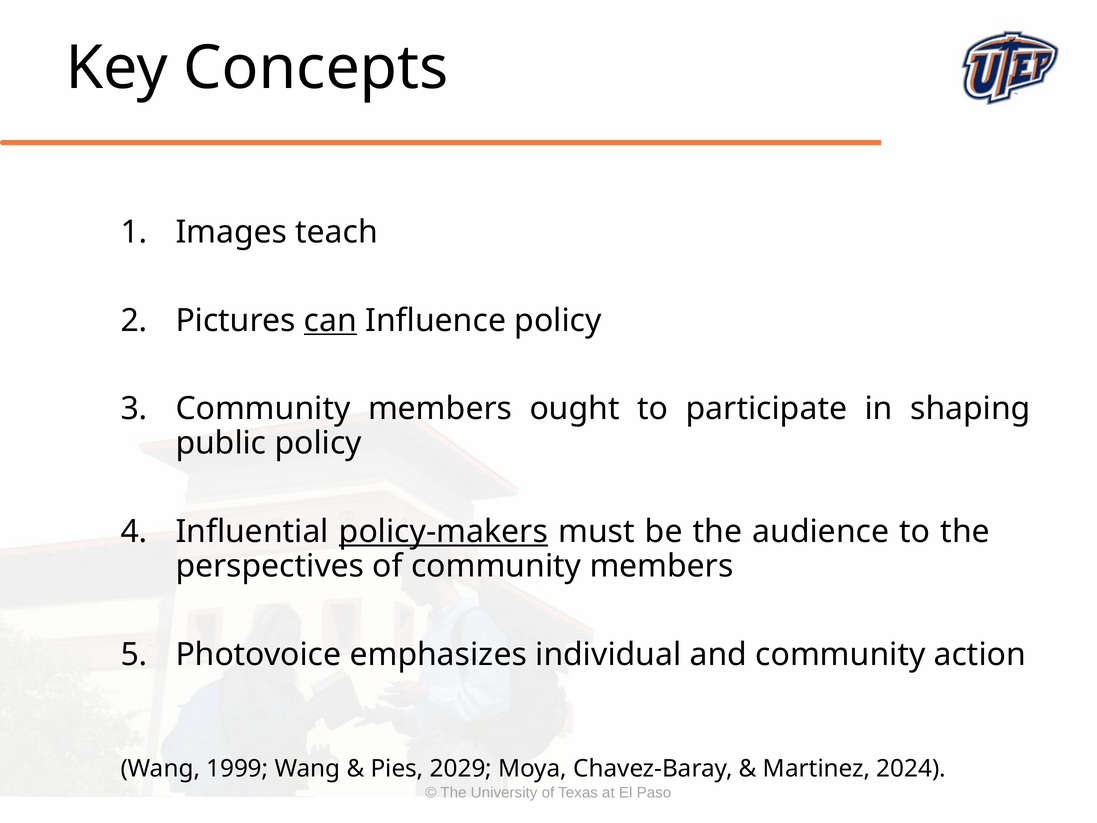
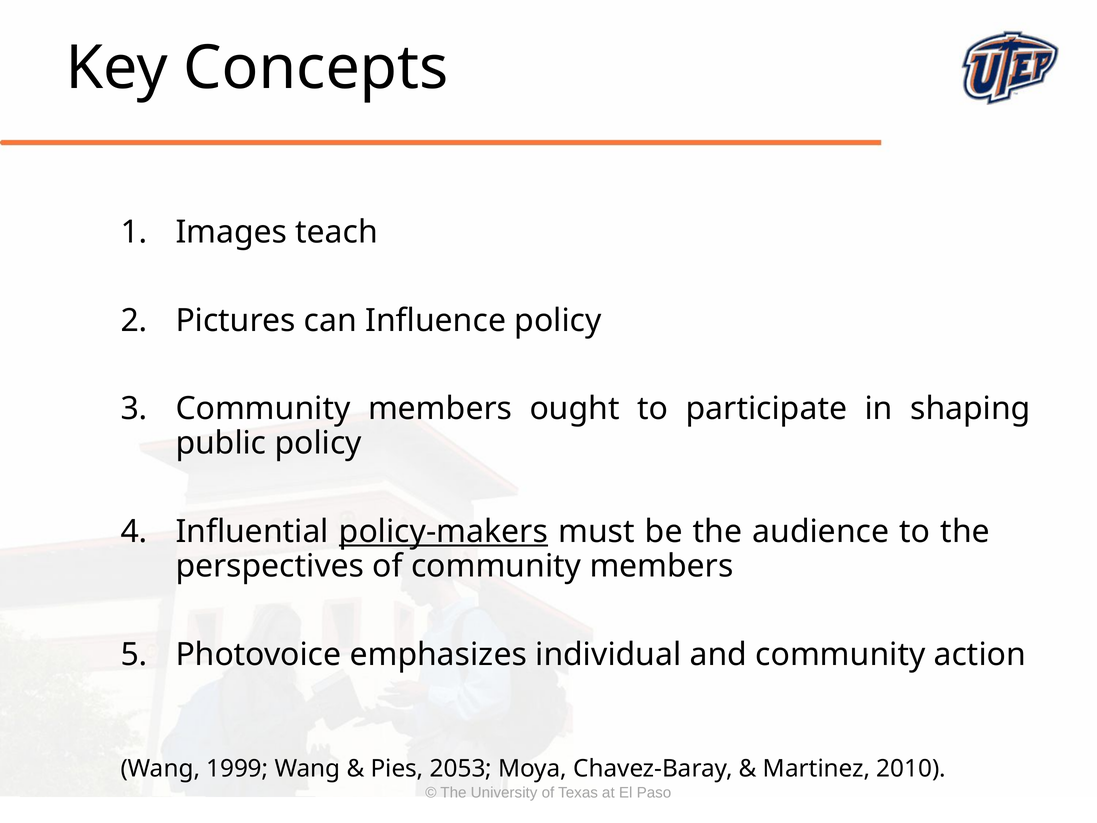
can underline: present -> none
2029: 2029 -> 2053
2024: 2024 -> 2010
